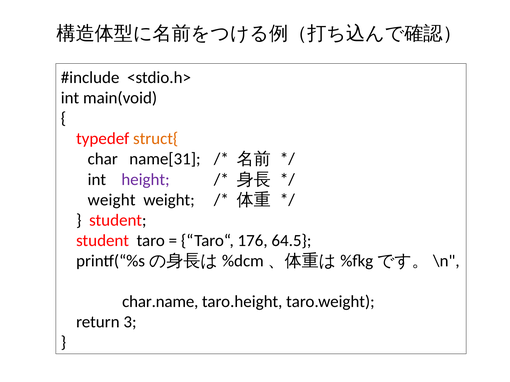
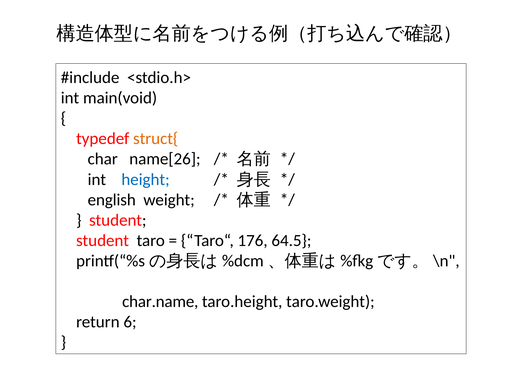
name[31: name[31 -> name[26
height colour: purple -> blue
weight at (112, 200): weight -> english
3: 3 -> 6
